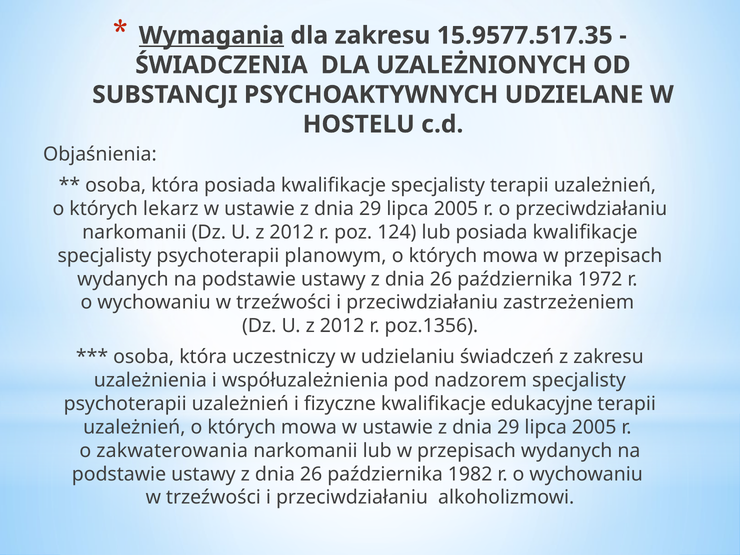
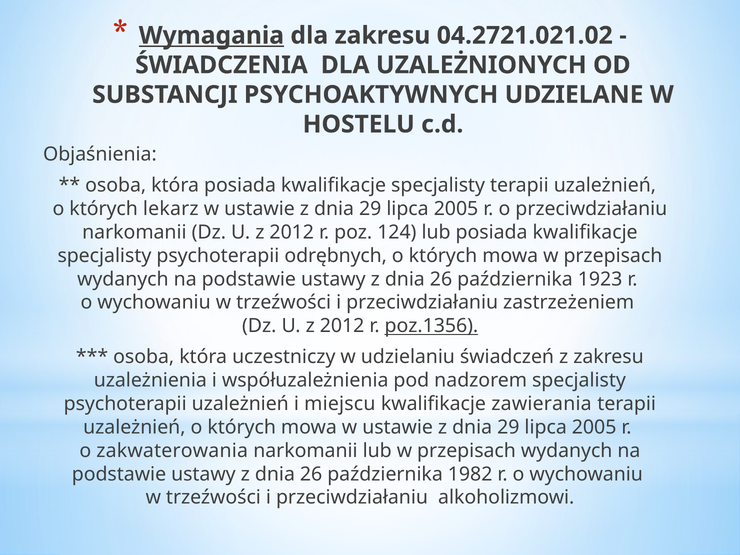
15.9577.517.35: 15.9577.517.35 -> 04.2721.021.02
planowym: planowym -> odrębnych
1972: 1972 -> 1923
poz.1356 underline: none -> present
fizyczne: fizyczne -> miejscu
edukacyjne: edukacyjne -> zawierania
